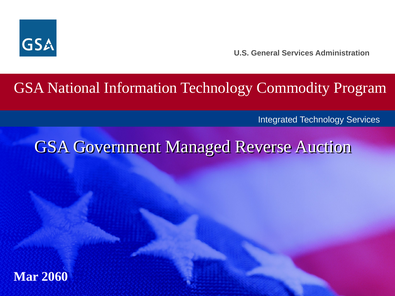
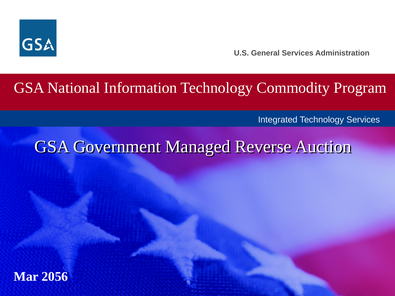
2060: 2060 -> 2056
